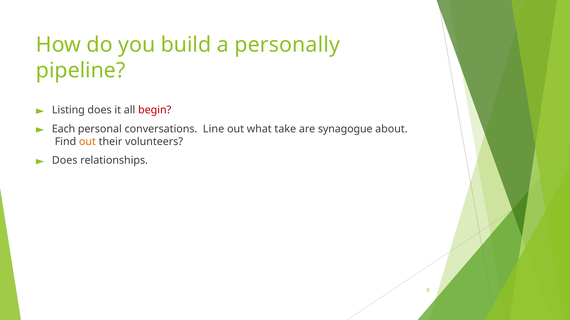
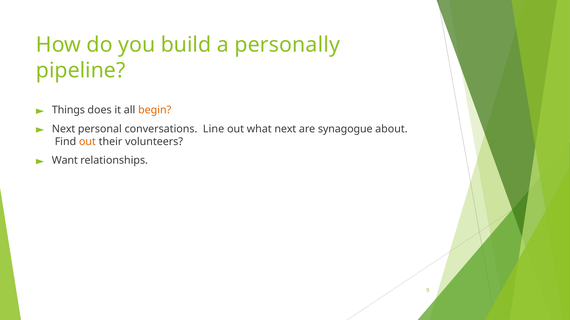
Listing: Listing -> Things
begin colour: red -> orange
Each at (64, 129): Each -> Next
what take: take -> next
Does at (65, 161): Does -> Want
